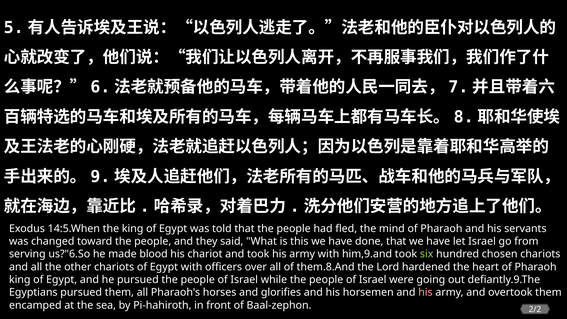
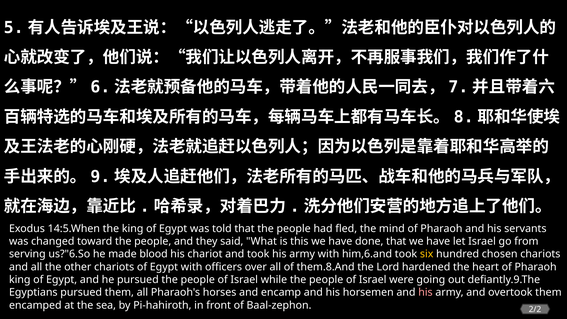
him,9.and: him,9.and -> him,6.and
six colour: light green -> yellow
glorifies: glorifies -> encamp
